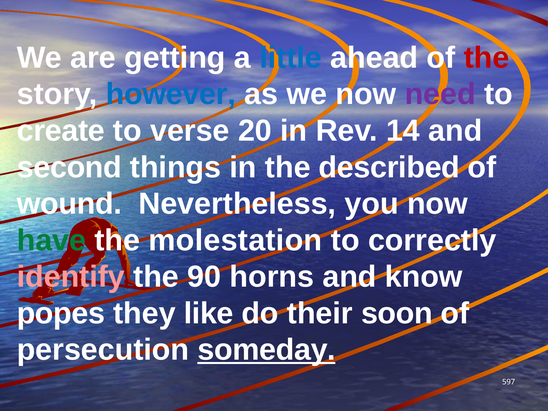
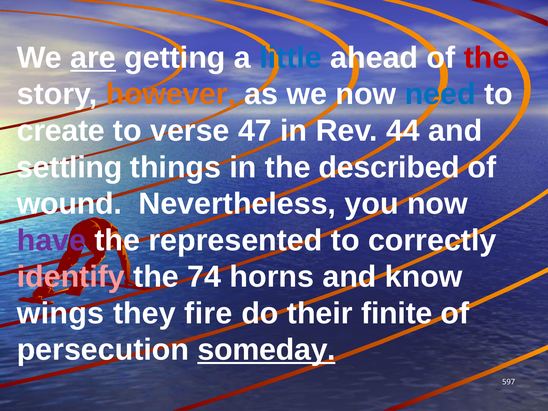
are underline: none -> present
however colour: blue -> orange
need colour: purple -> blue
20: 20 -> 47
14: 14 -> 44
second: second -> settling
have colour: green -> purple
molestation: molestation -> represented
90: 90 -> 74
popes: popes -> wings
like: like -> fire
soon: soon -> finite
